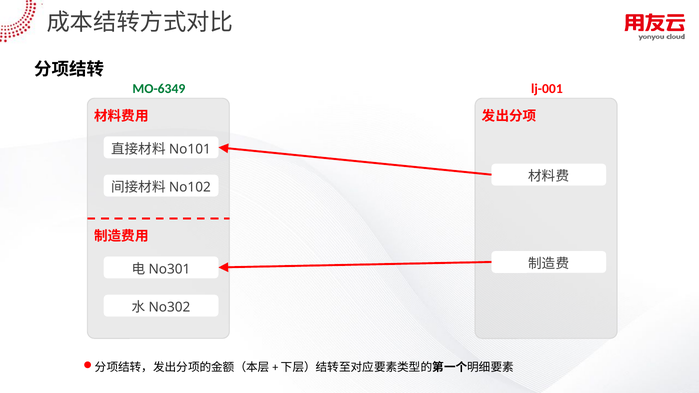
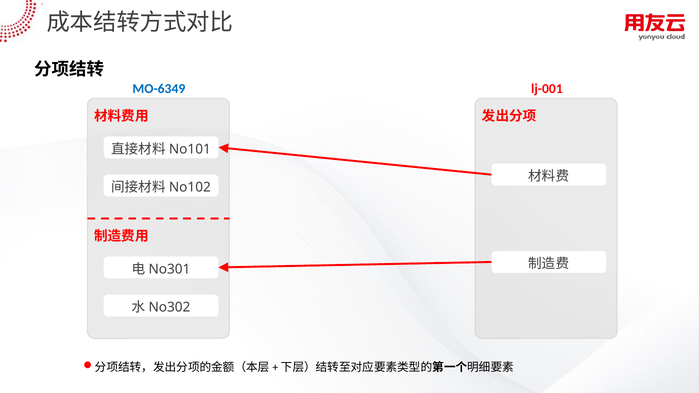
MO-6349 colour: green -> blue
